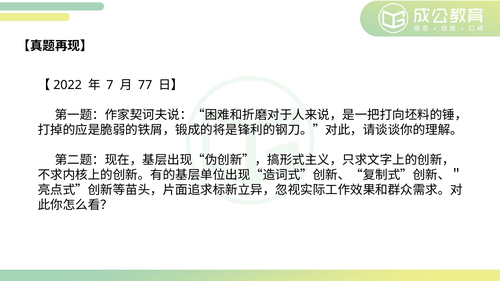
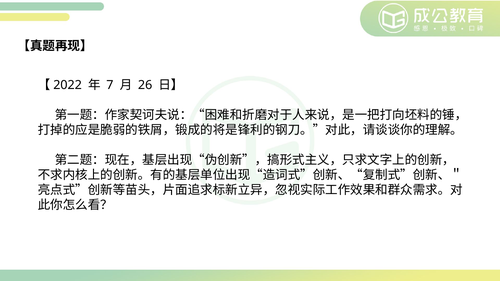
77: 77 -> 26
